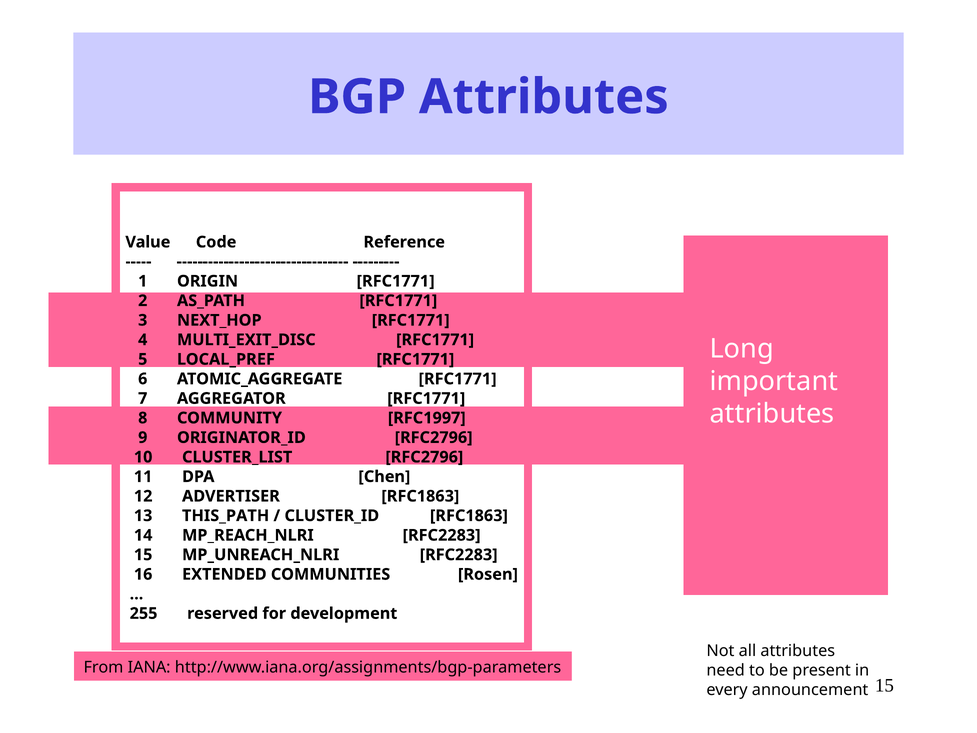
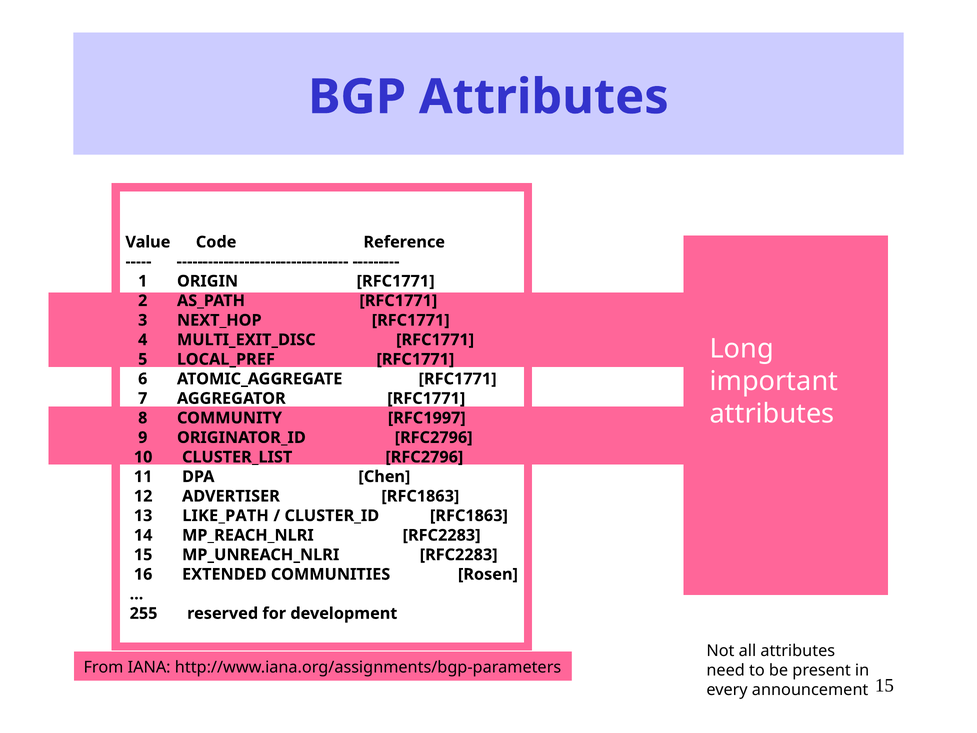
THIS_PATH: THIS_PATH -> LIKE_PATH
